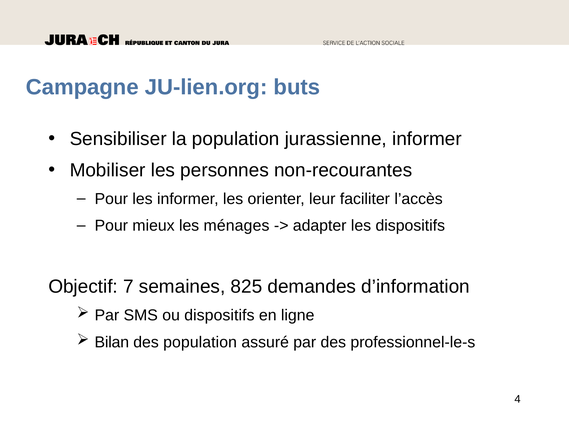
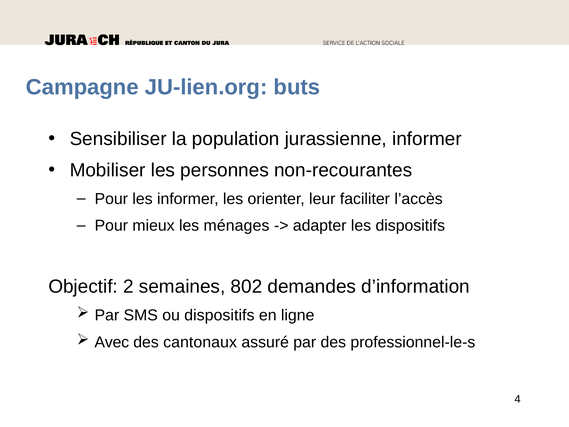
7: 7 -> 2
825: 825 -> 802
Bilan: Bilan -> Avec
des population: population -> cantonaux
